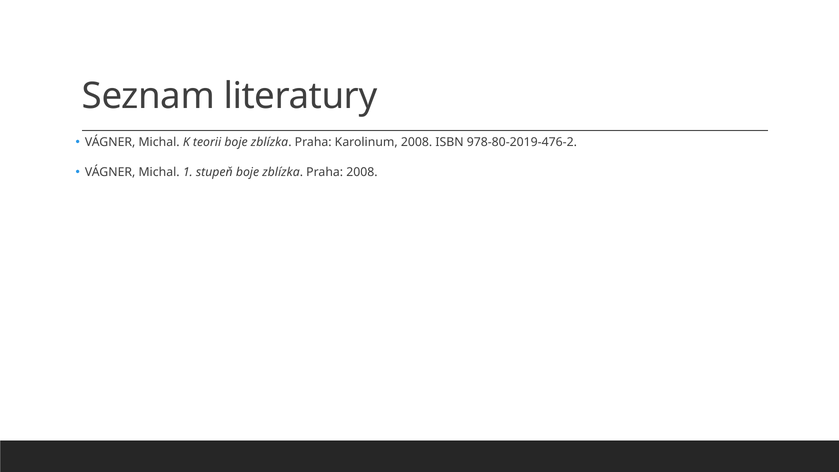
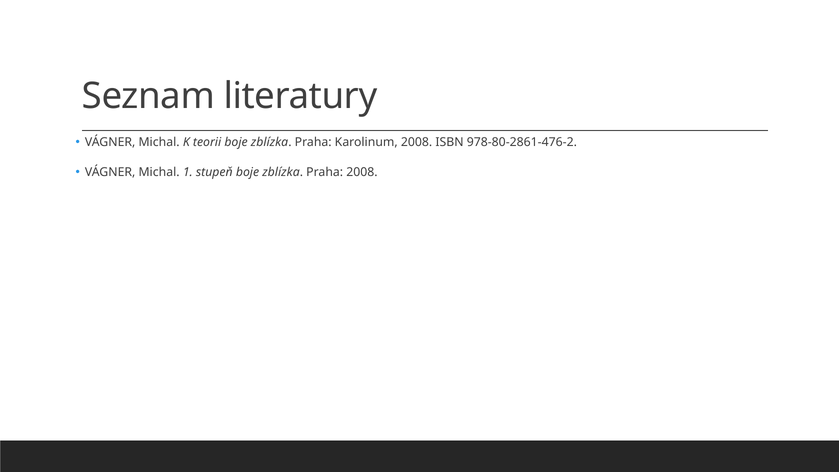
978-80-2019-476-2: 978-80-2019-476-2 -> 978-80-2861-476-2
